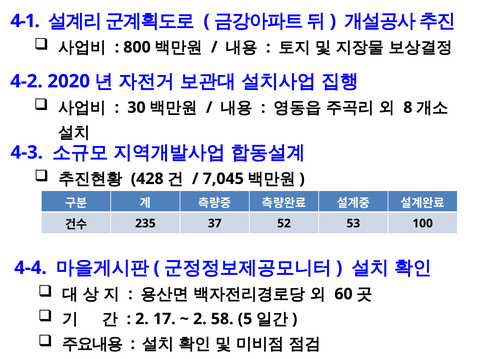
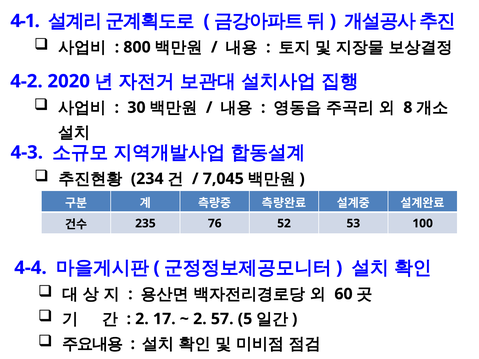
428: 428 -> 234
37: 37 -> 76
58: 58 -> 57
